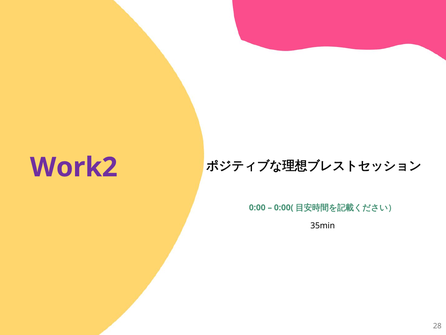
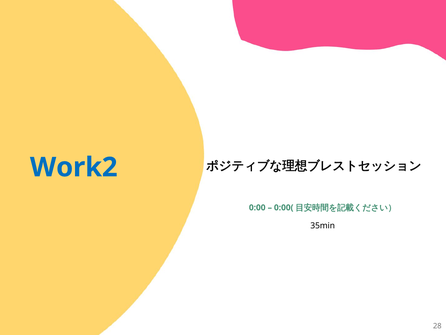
Work2 colour: purple -> blue
